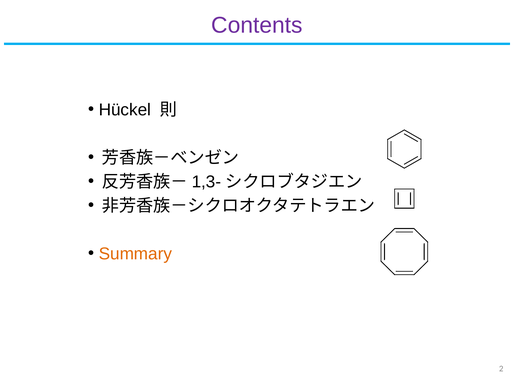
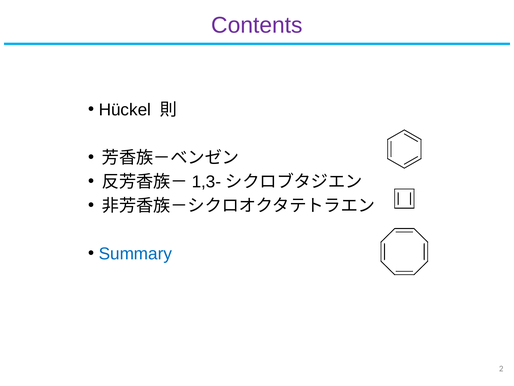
Summary colour: orange -> blue
